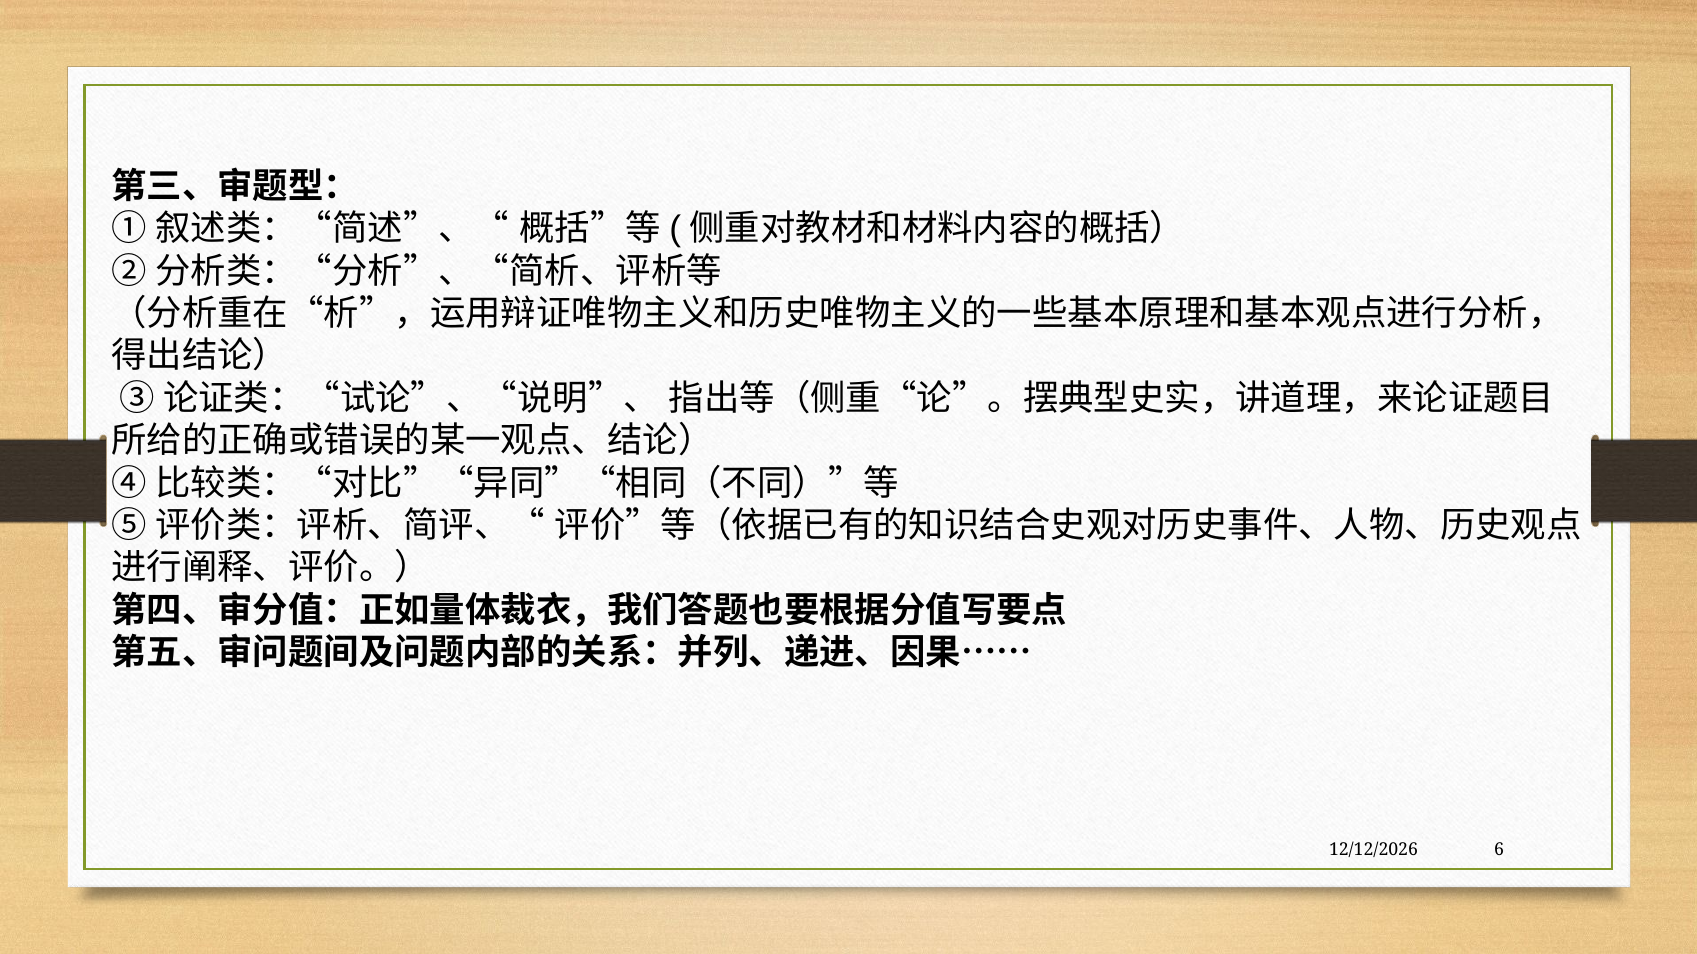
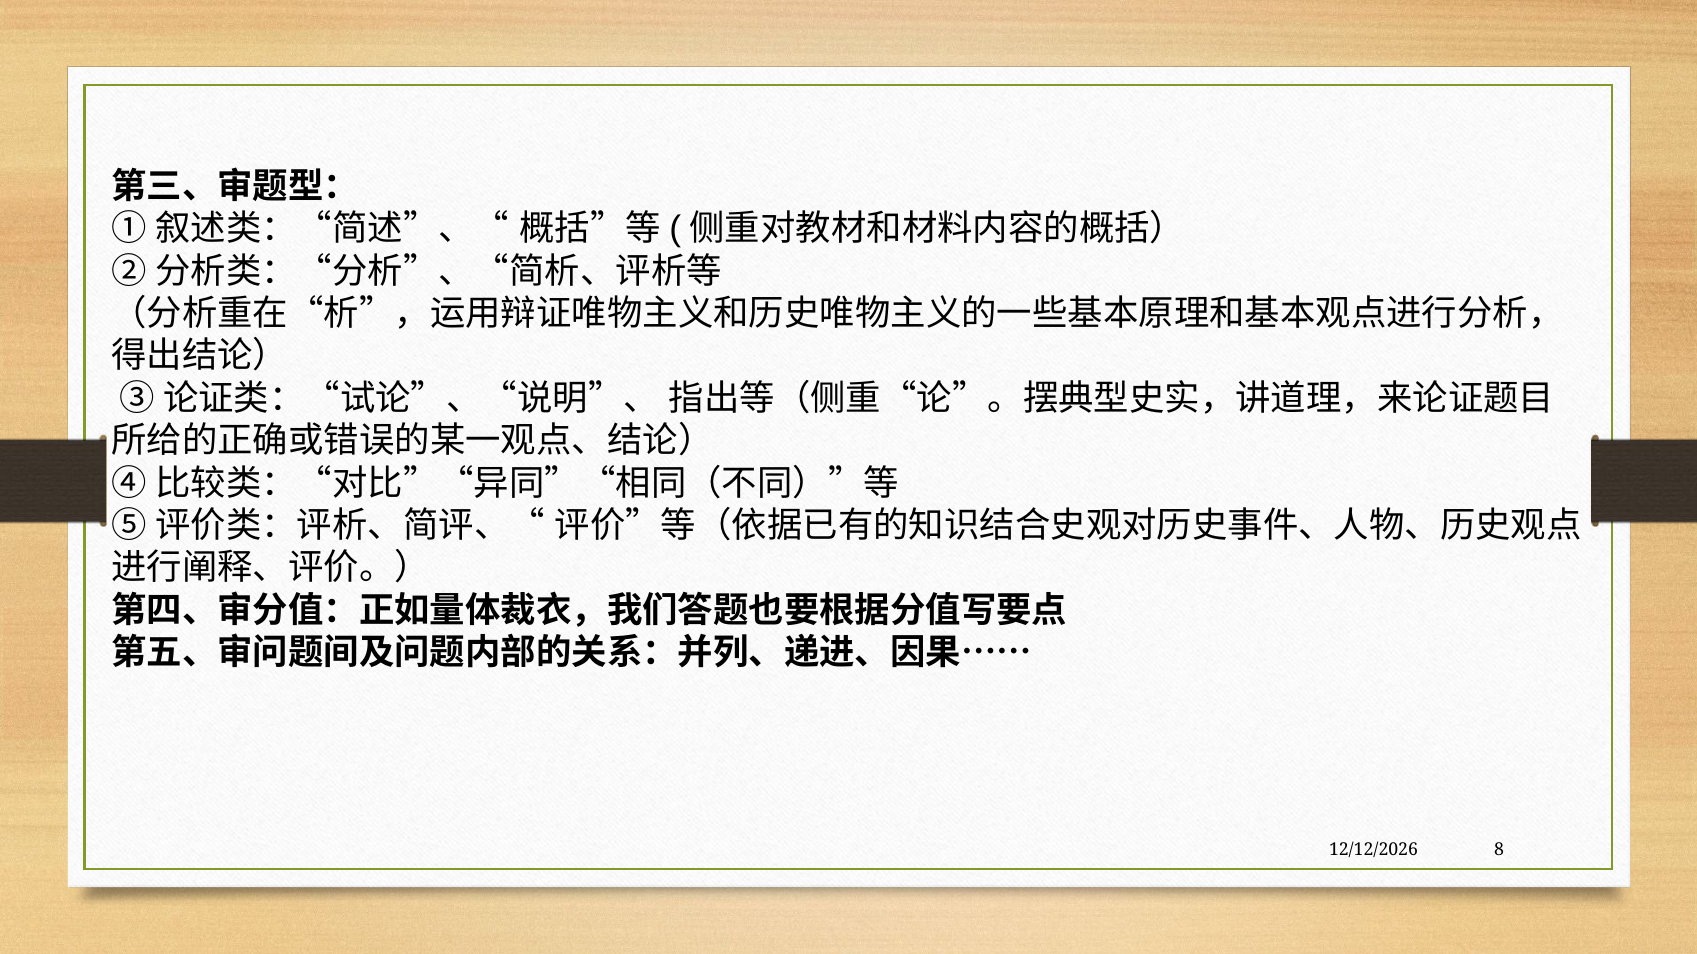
6: 6 -> 8
